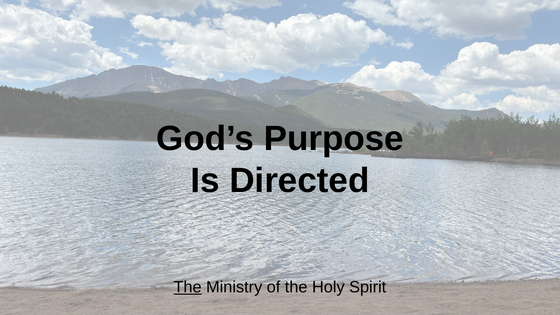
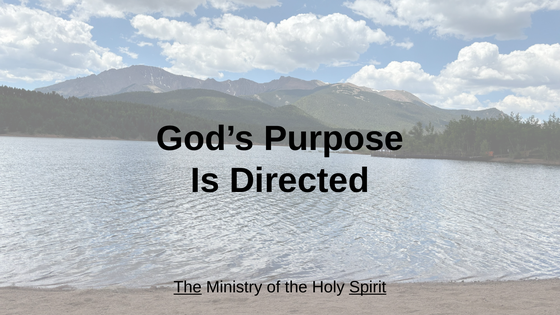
Spirit underline: none -> present
